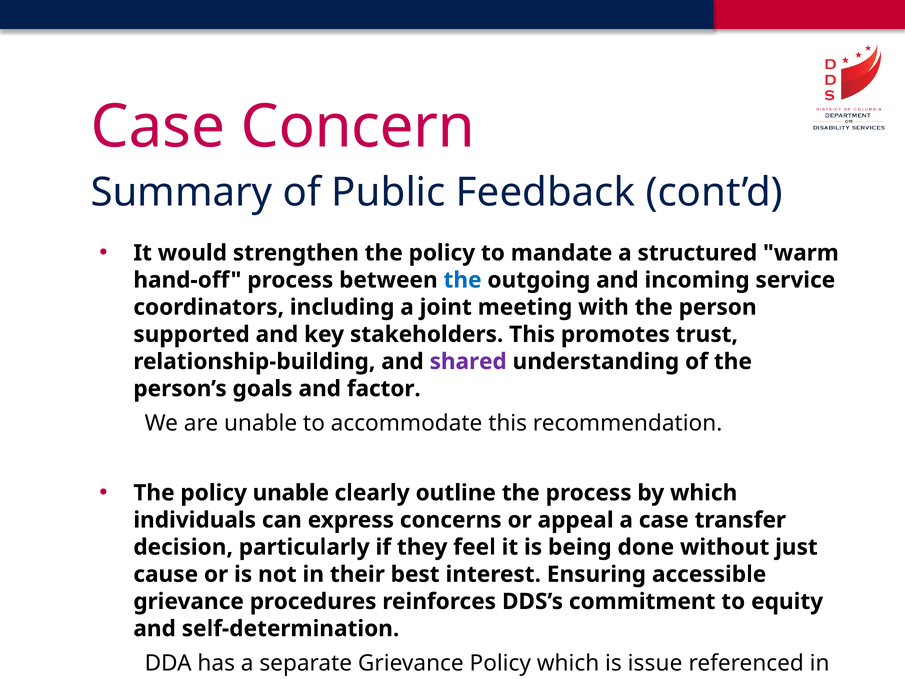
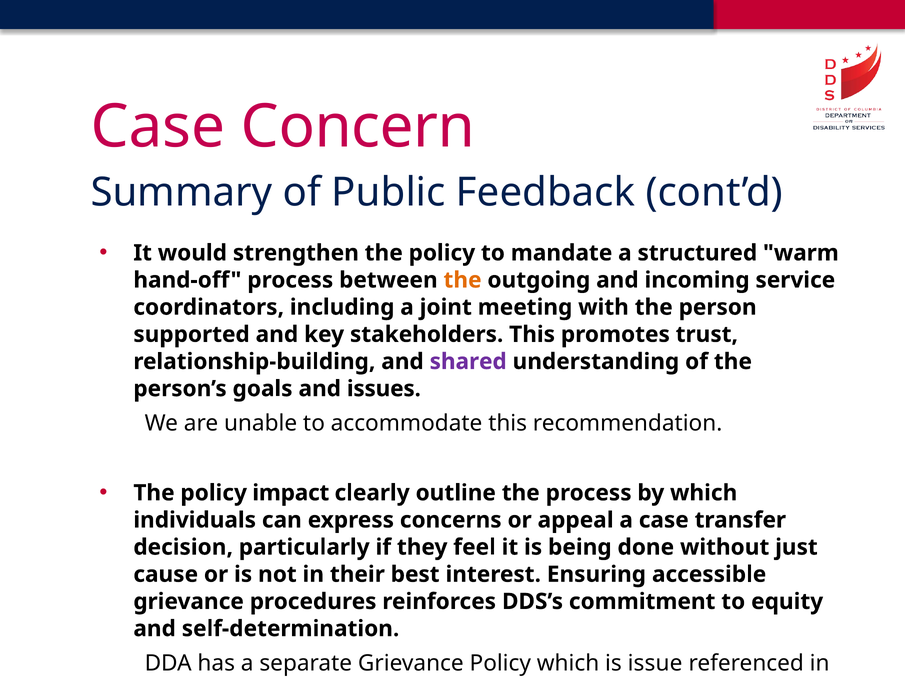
the at (463, 280) colour: blue -> orange
factor: factor -> issues
policy unable: unable -> impact
